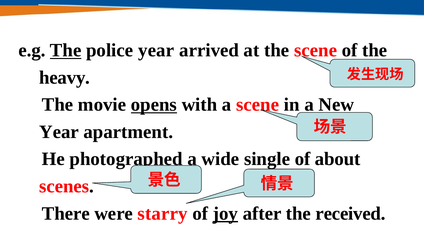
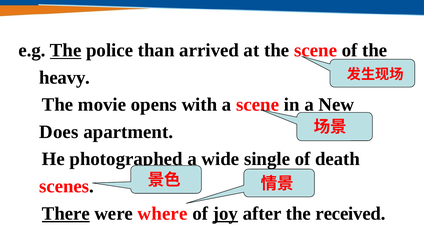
police year: year -> than
opens underline: present -> none
Year at (59, 132): Year -> Does
about: about -> death
There underline: none -> present
starry: starry -> where
